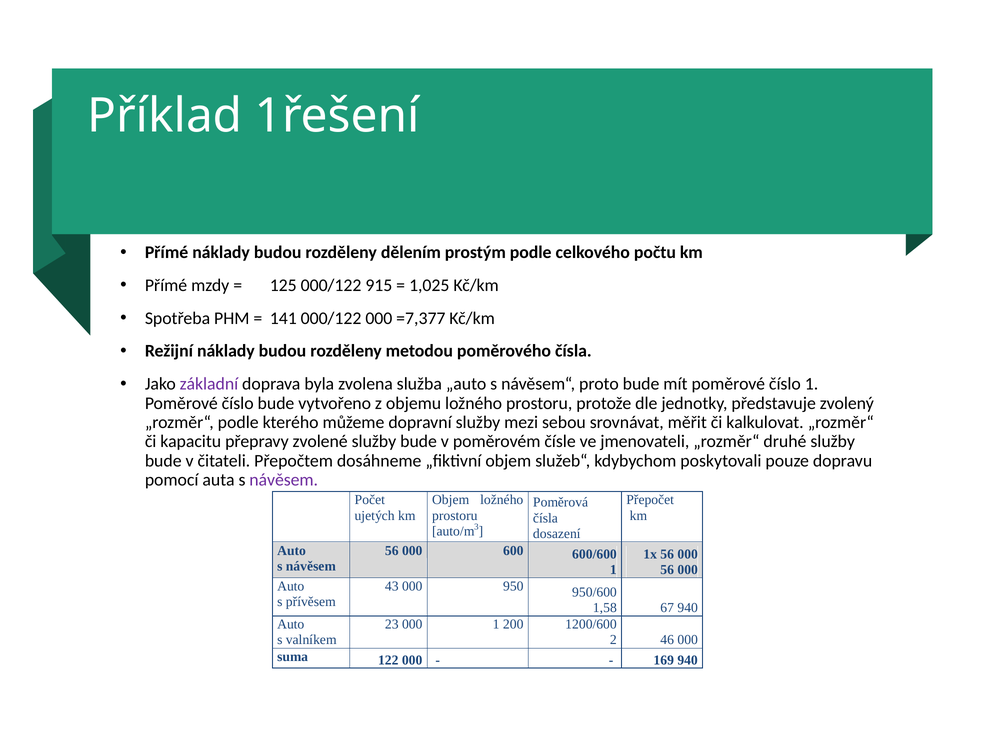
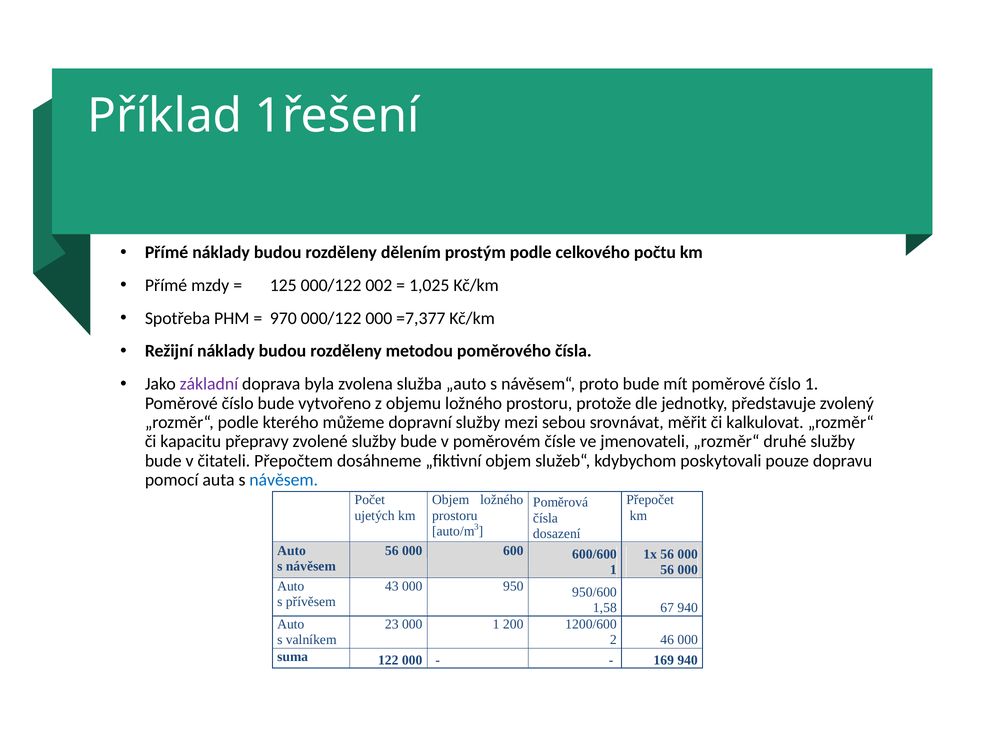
915: 915 -> 002
141: 141 -> 970
návěsem at (284, 480) colour: purple -> blue
